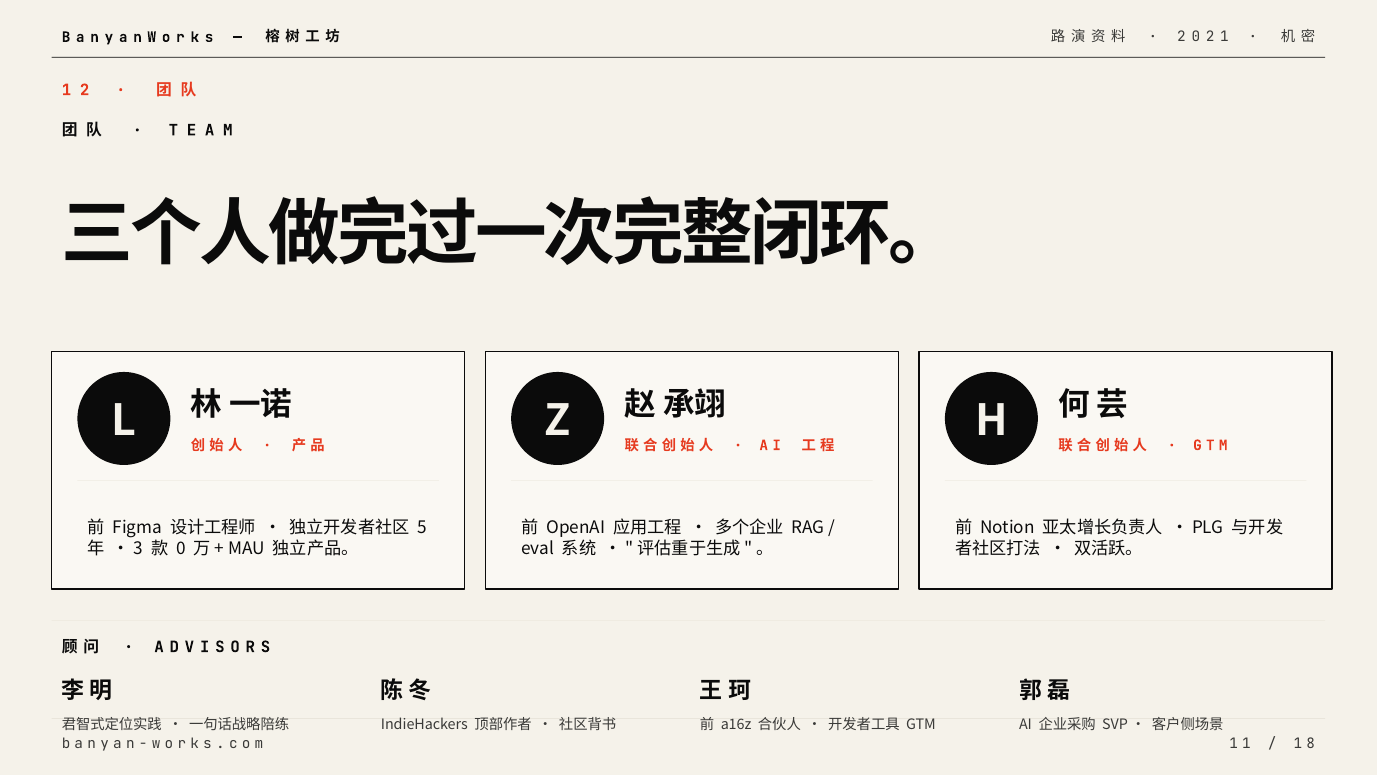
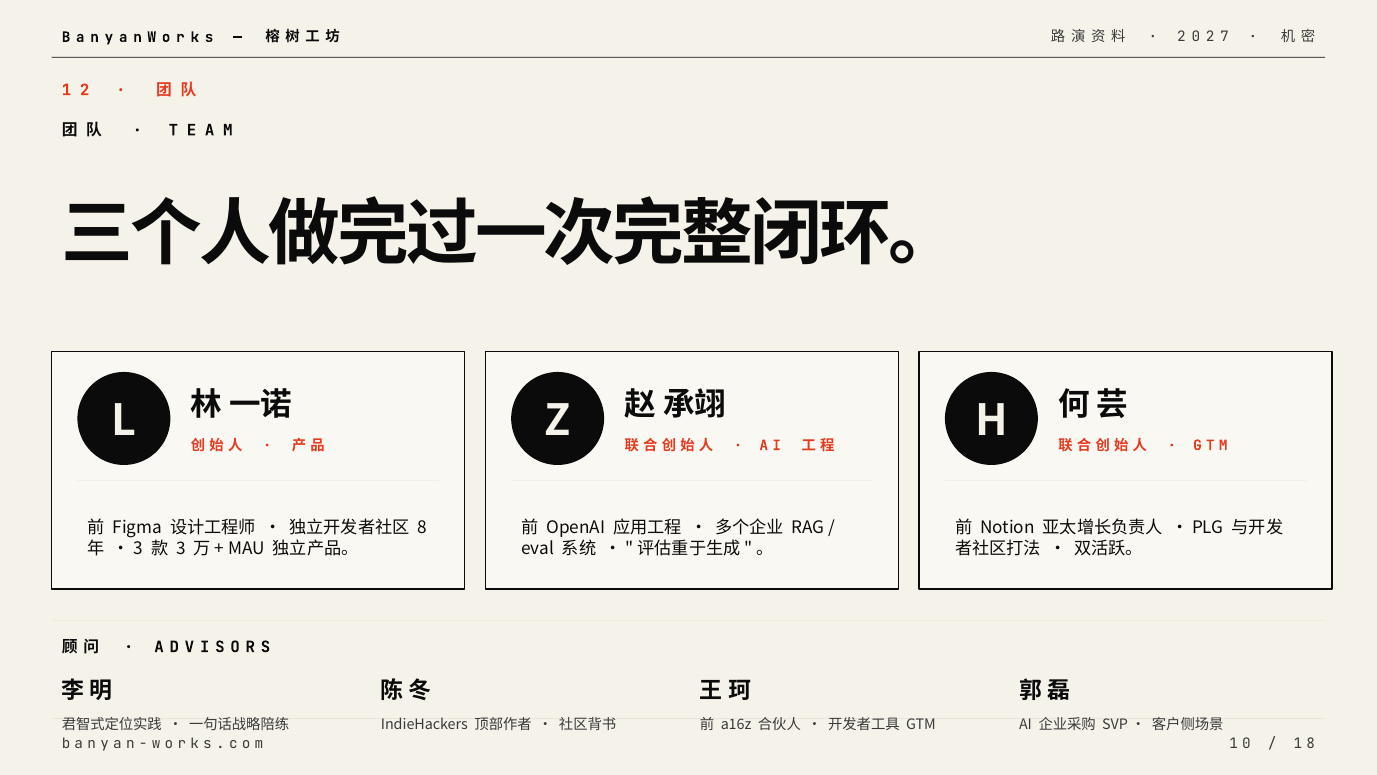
1 at (1224, 37): 1 -> 7
5 at (422, 528): 5 -> 8
0 at (181, 549): 0 -> 3
1 at (1246, 744): 1 -> 0
